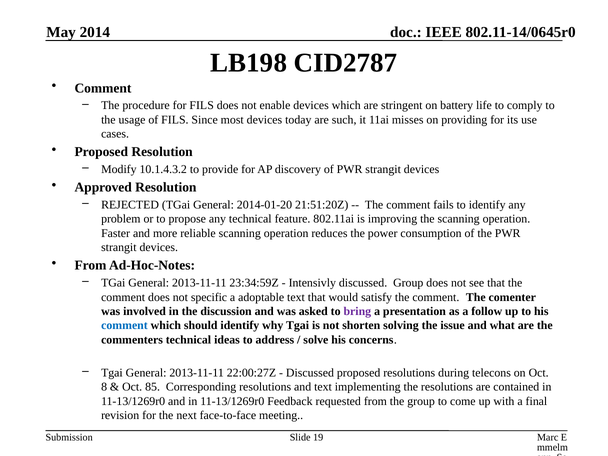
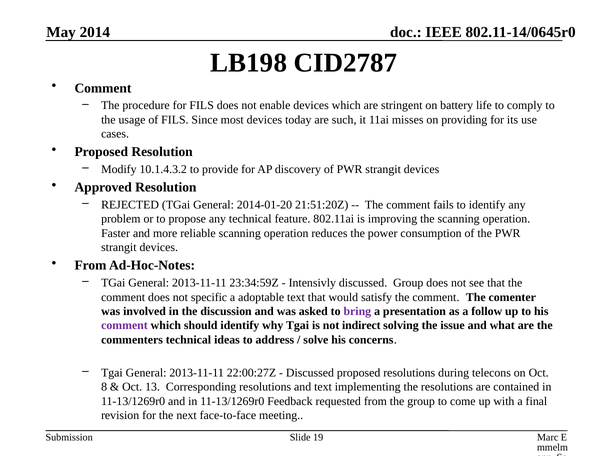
comment at (124, 326) colour: blue -> purple
shorten: shorten -> indirect
85: 85 -> 13
